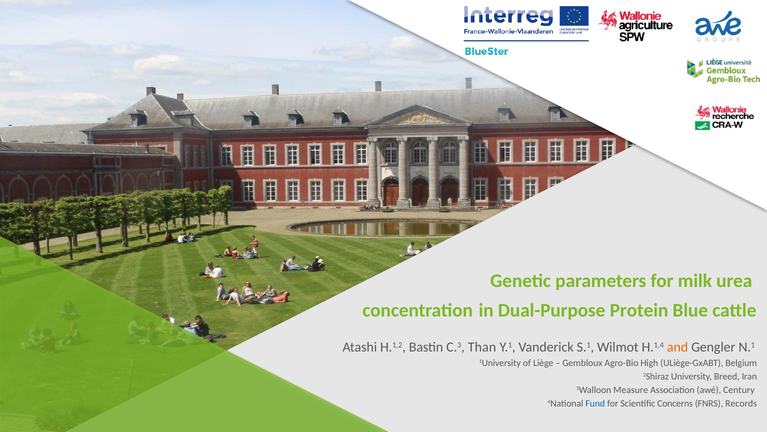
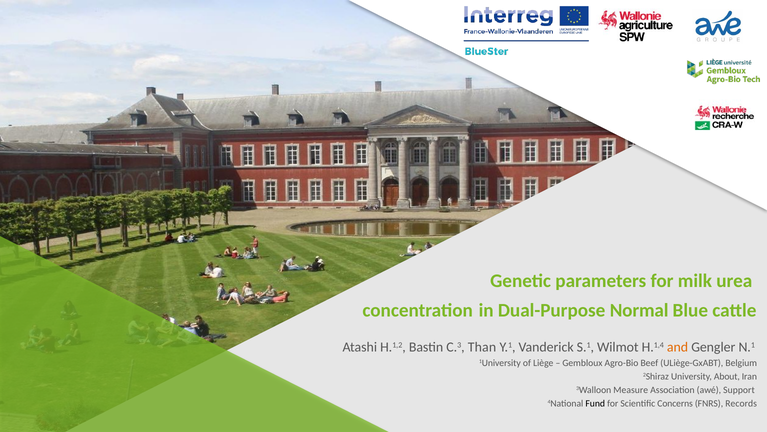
Protein: Protein -> Normal
High: High -> Beef
Breed: Breed -> About
Century: Century -> Support
Fund colour: blue -> black
